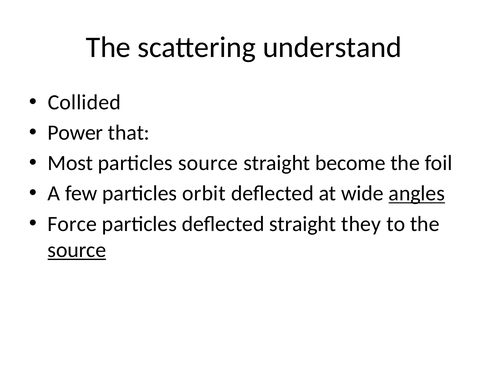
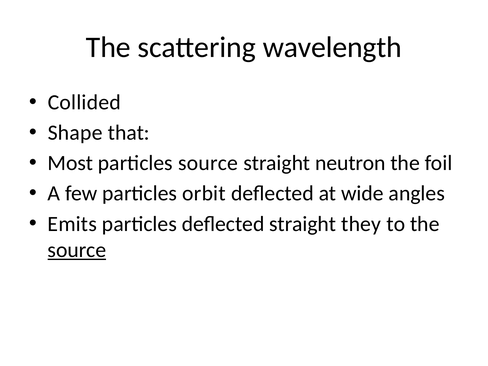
understand: understand -> wavelength
Power: Power -> Shape
become: become -> neutron
angles underline: present -> none
Force: Force -> Emits
